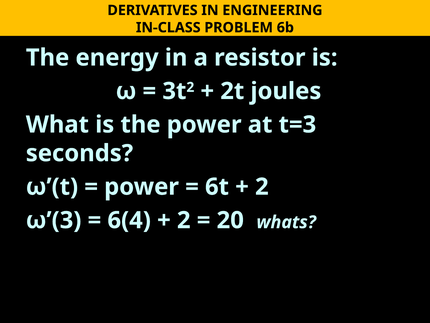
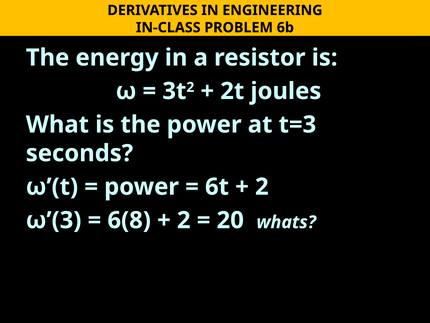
6(4: 6(4 -> 6(8
